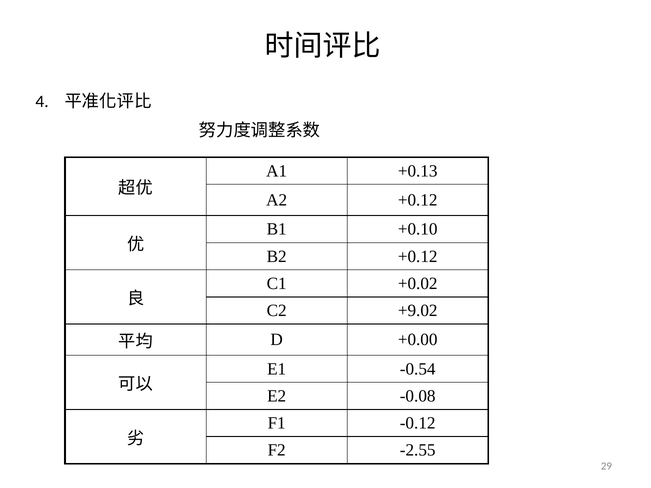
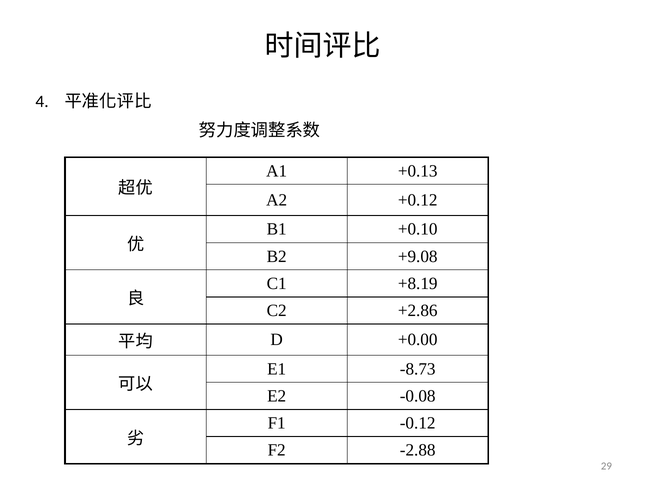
B2 +0.12: +0.12 -> +9.08
+0.02: +0.02 -> +8.19
+9.02: +9.02 -> +2.86
-0.54: -0.54 -> -8.73
-2.55: -2.55 -> -2.88
